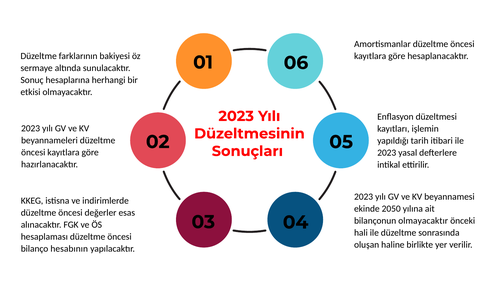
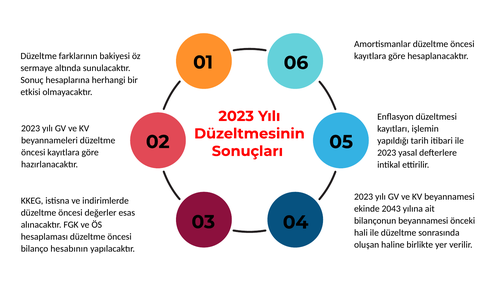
2050: 2050 -> 2043
bilançonun olmayacaktır: olmayacaktır -> beyannamesi
